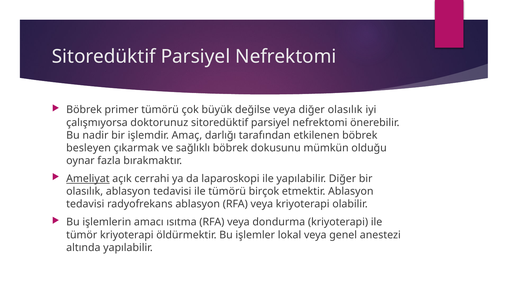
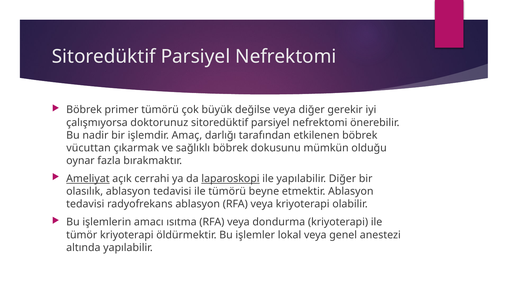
diğer olasılık: olasılık -> gerekir
besleyen: besleyen -> vücuttan
laparoskopi underline: none -> present
birçok: birçok -> beyne
